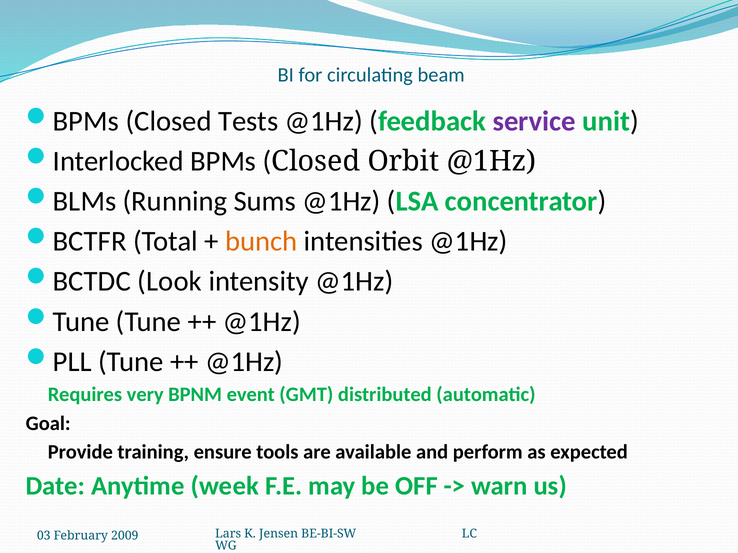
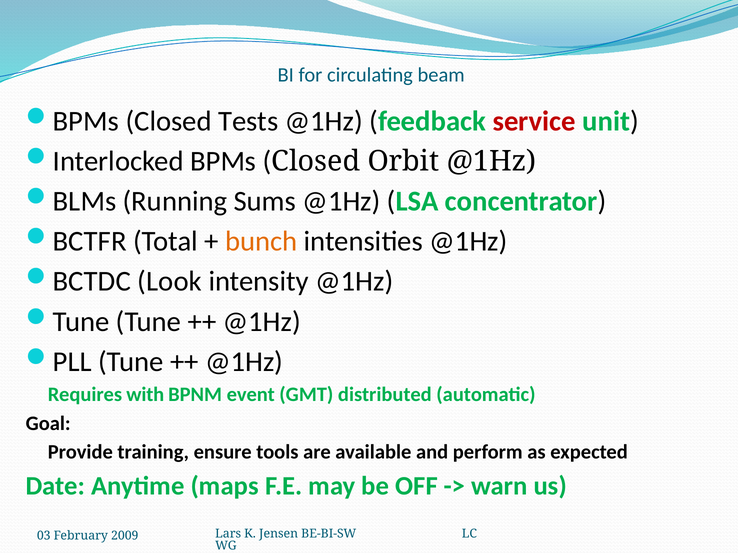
service colour: purple -> red
very: very -> with
week: week -> maps
